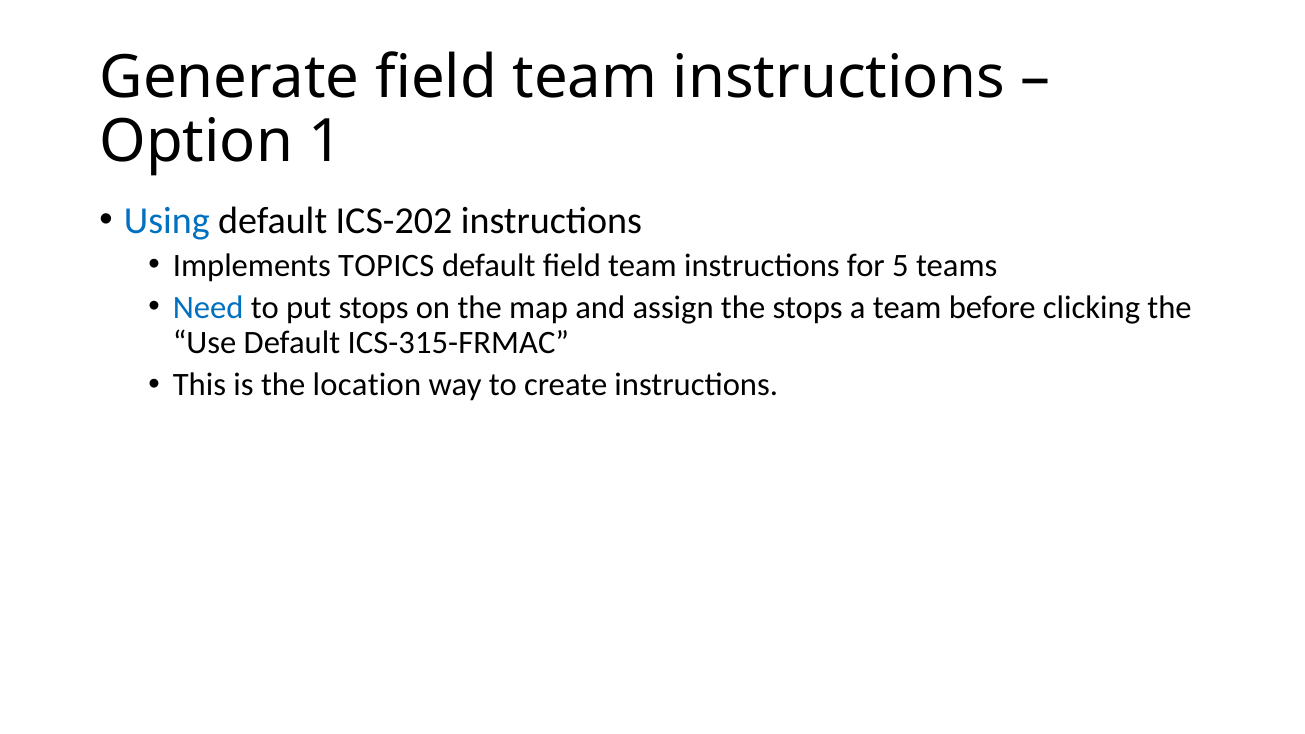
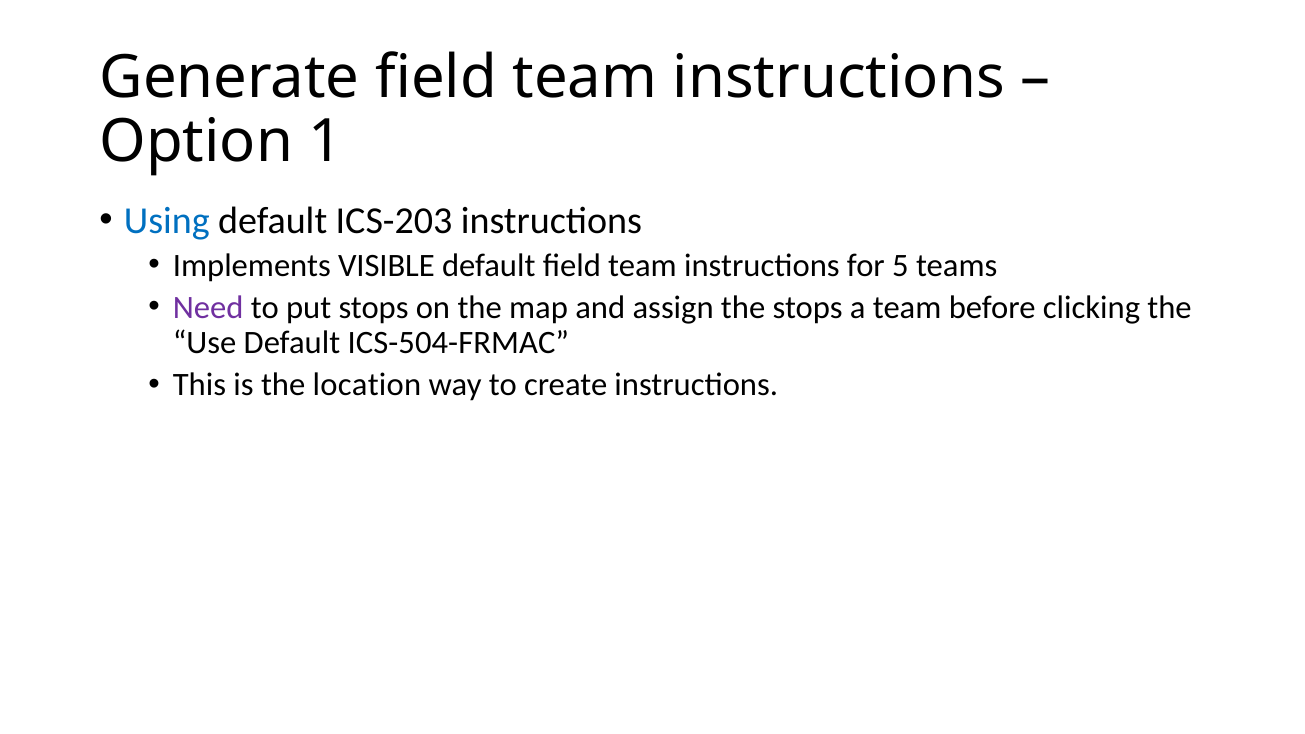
ICS-202: ICS-202 -> ICS-203
TOPICS: TOPICS -> VISIBLE
Need colour: blue -> purple
ICS-315-FRMAC: ICS-315-FRMAC -> ICS-504-FRMAC
